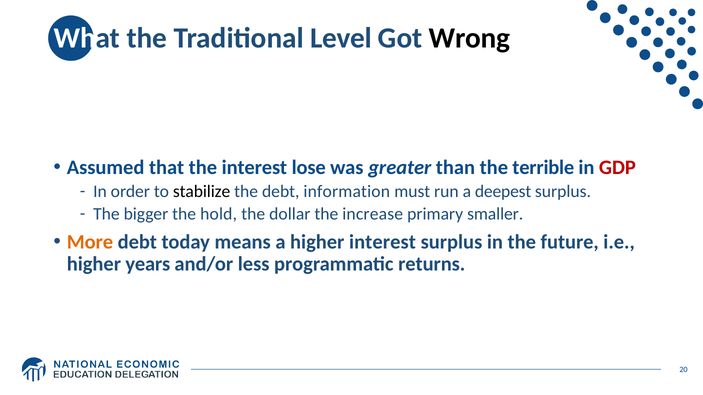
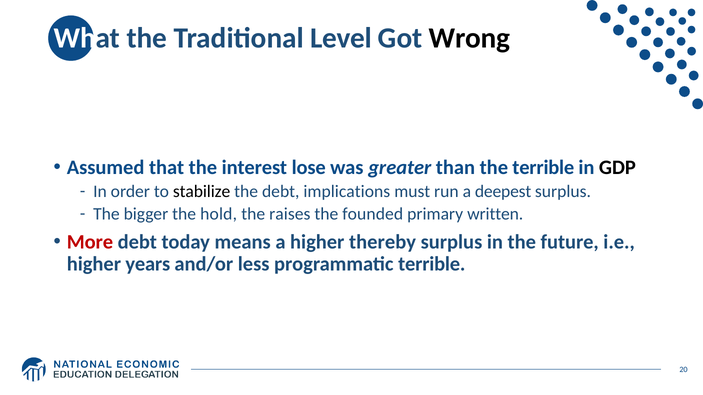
GDP colour: red -> black
information: information -> implications
dollar: dollar -> raises
increase: increase -> founded
smaller: smaller -> written
More colour: orange -> red
higher interest: interest -> thereby
programmatic returns: returns -> terrible
